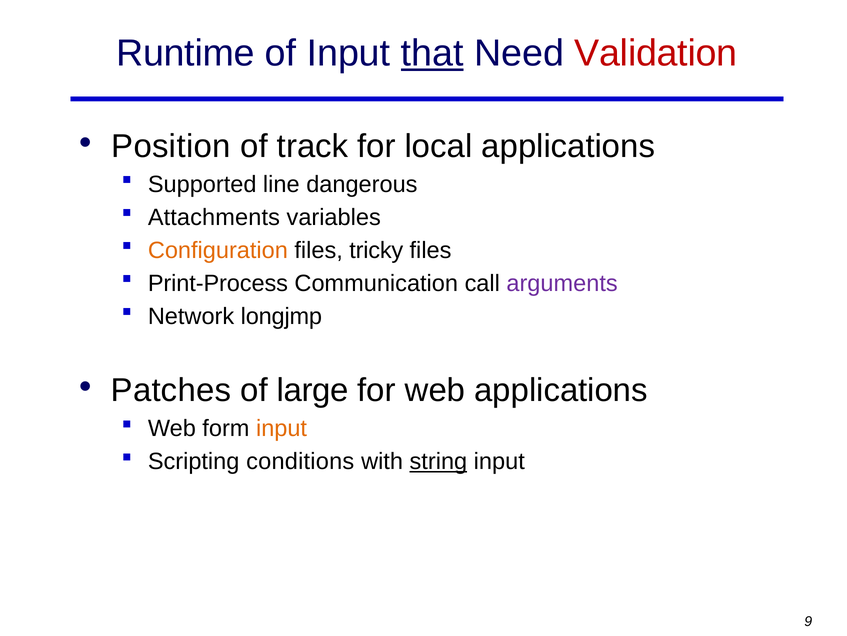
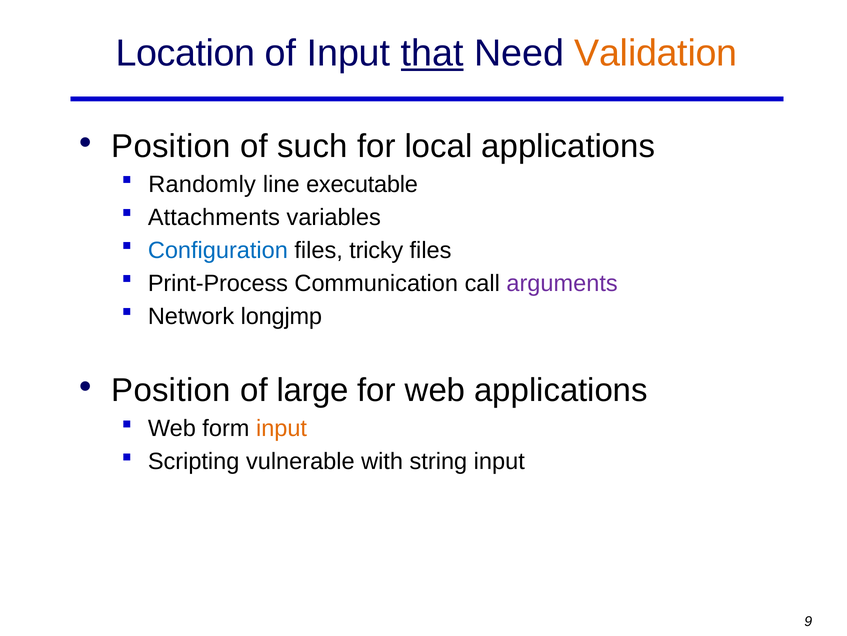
Runtime: Runtime -> Location
Validation colour: red -> orange
track: track -> such
Supported: Supported -> Randomly
dangerous: dangerous -> executable
Configuration colour: orange -> blue
Patches at (171, 390): Patches -> Position
conditions: conditions -> vulnerable
string underline: present -> none
